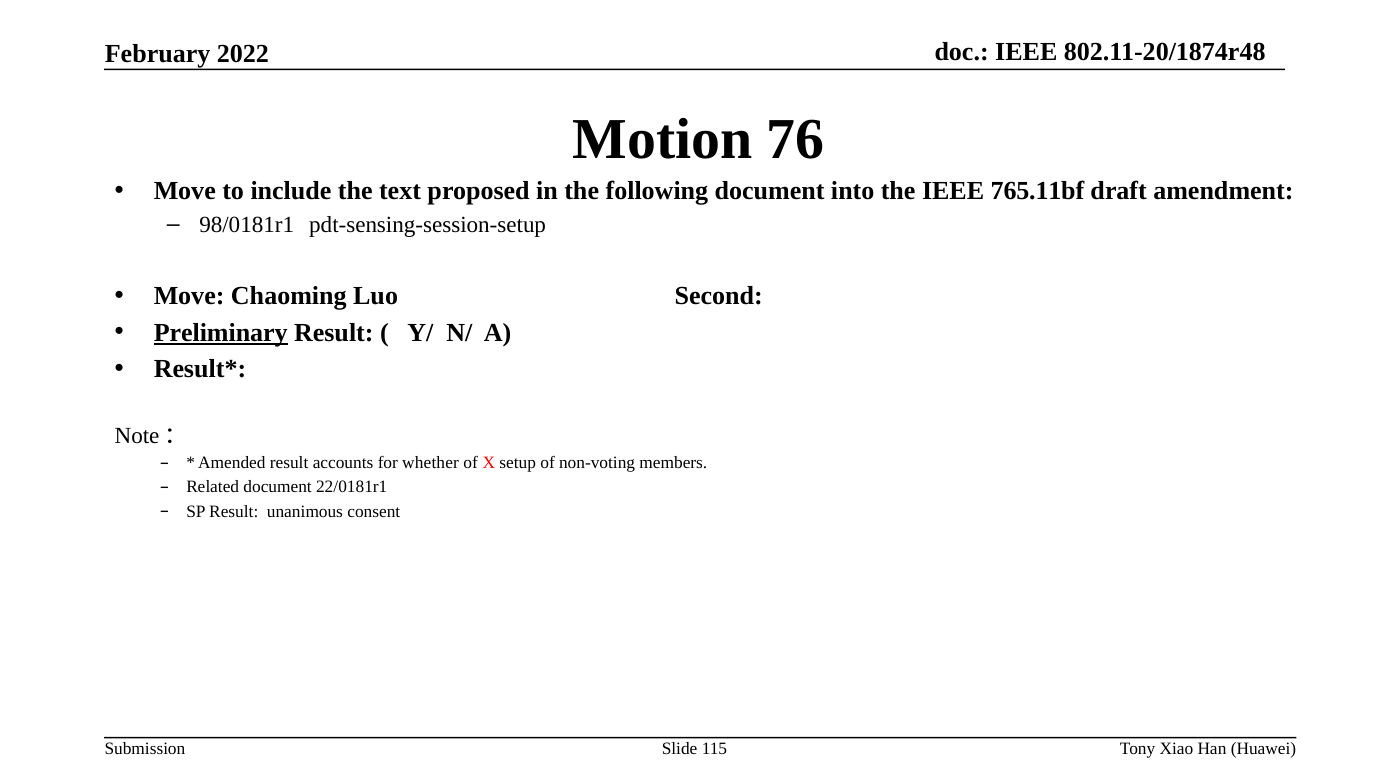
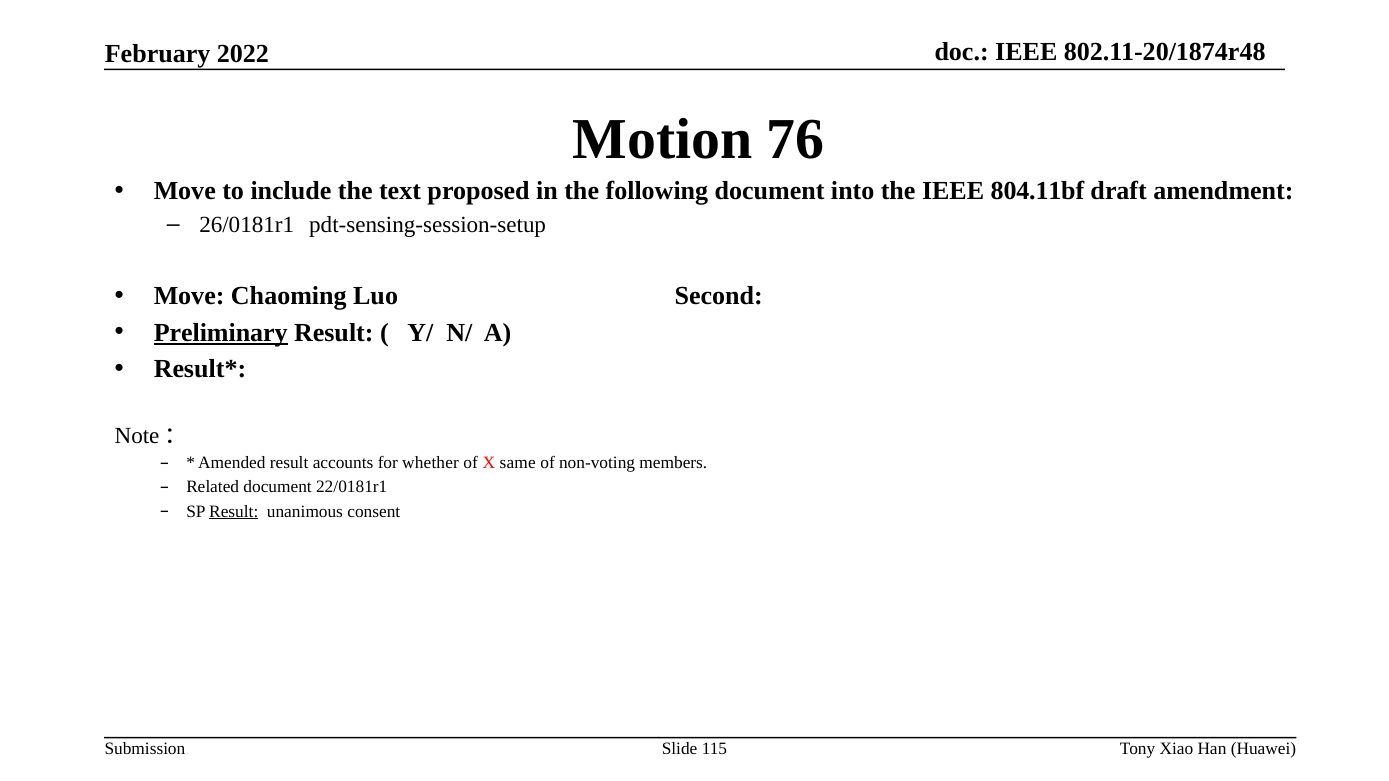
765.11bf: 765.11bf -> 804.11bf
98/0181r1: 98/0181r1 -> 26/0181r1
setup: setup -> same
Result at (234, 512) underline: none -> present
